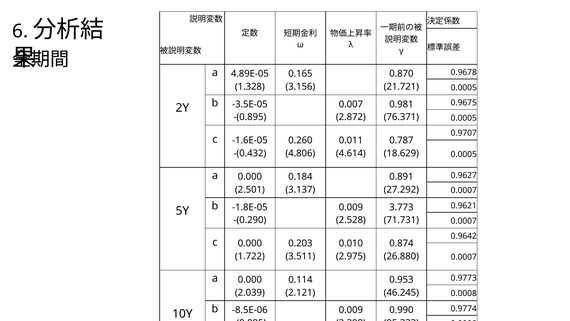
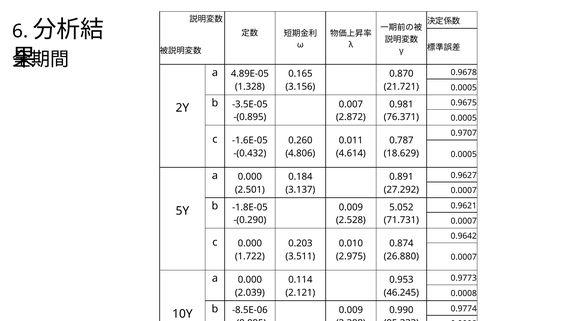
3.773: 3.773 -> 5.052
